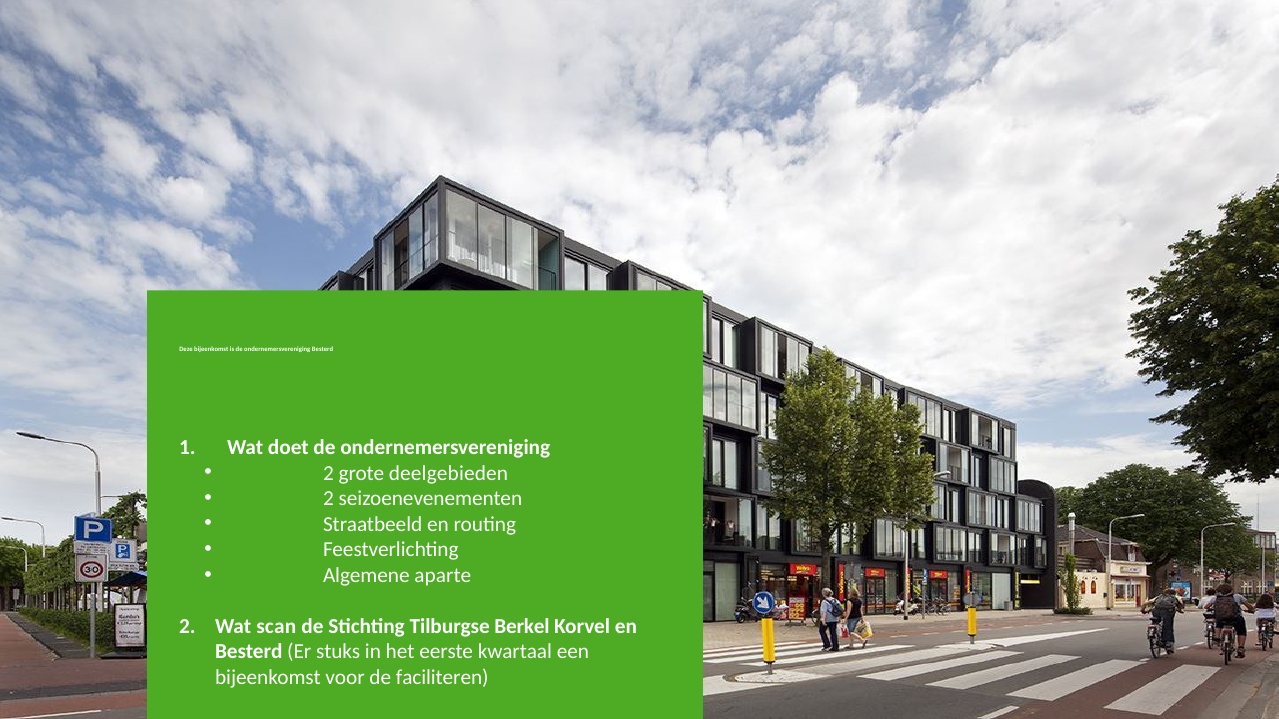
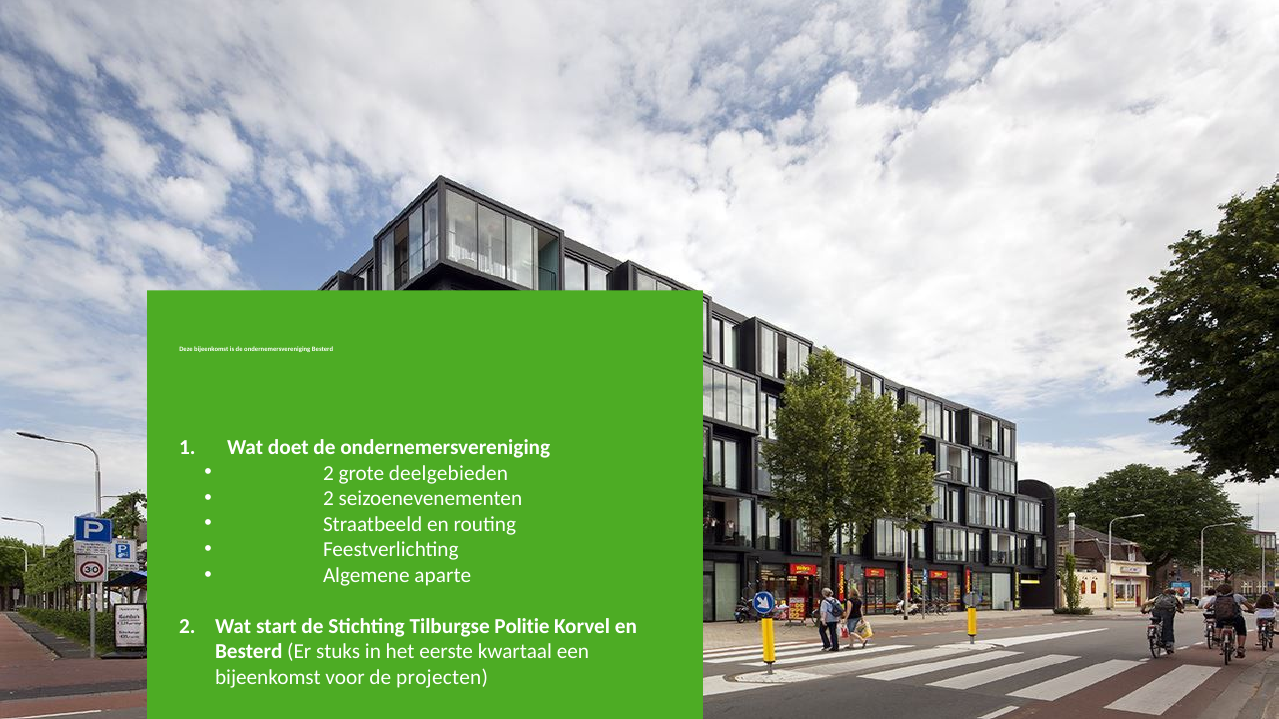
scan: scan -> start
Berkel: Berkel -> Politie
faciliteren: faciliteren -> projecten
